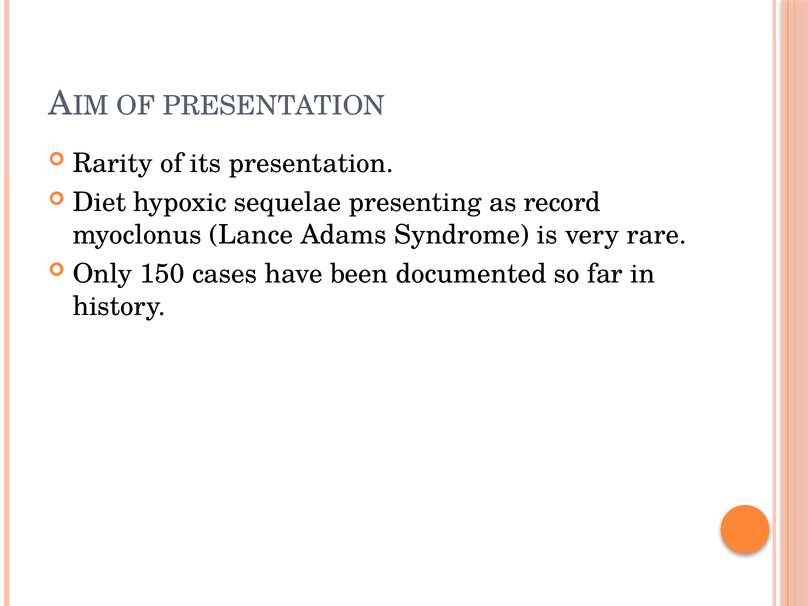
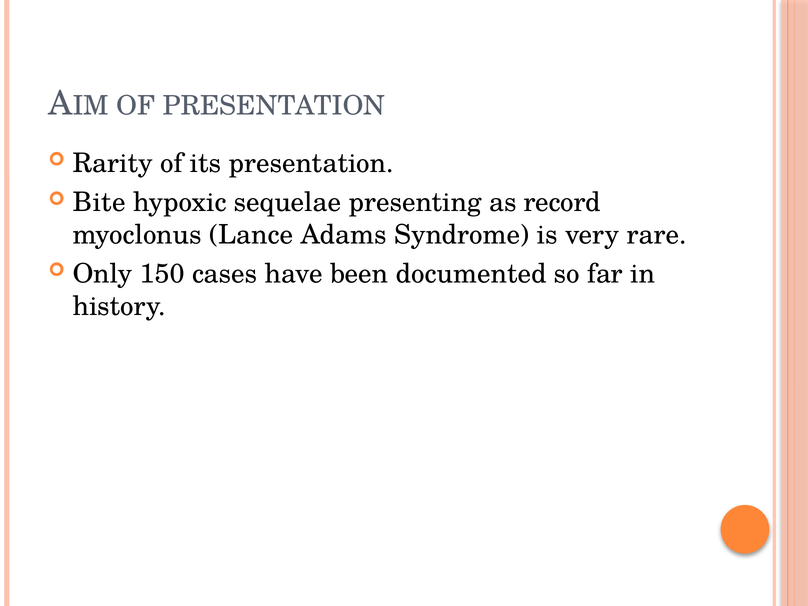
Diet: Diet -> Bite
